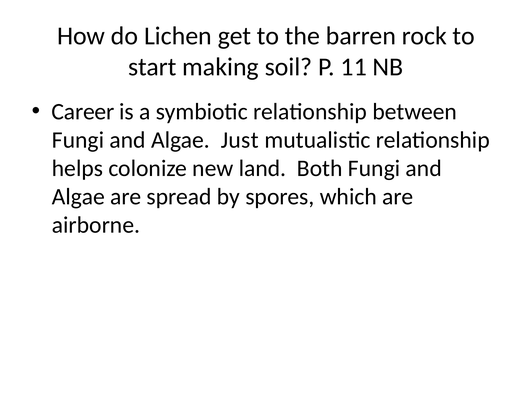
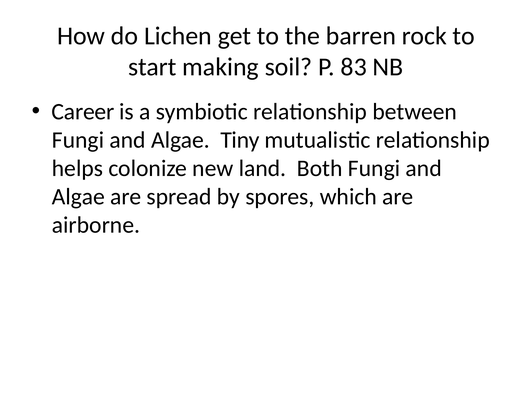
11: 11 -> 83
Just: Just -> Tiny
